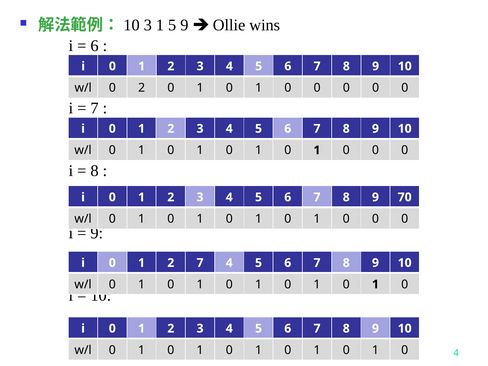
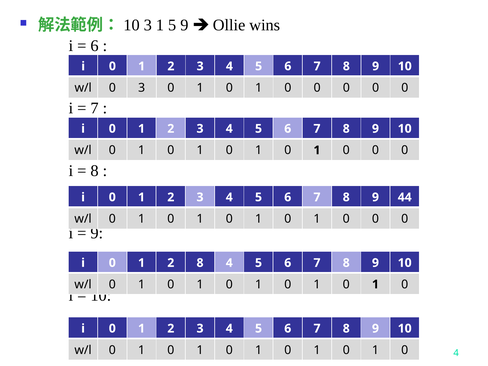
0 2: 2 -> 3
70: 70 -> 44
2 7: 7 -> 8
